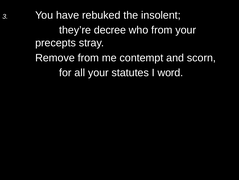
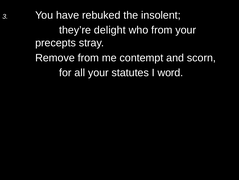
decree: decree -> delight
